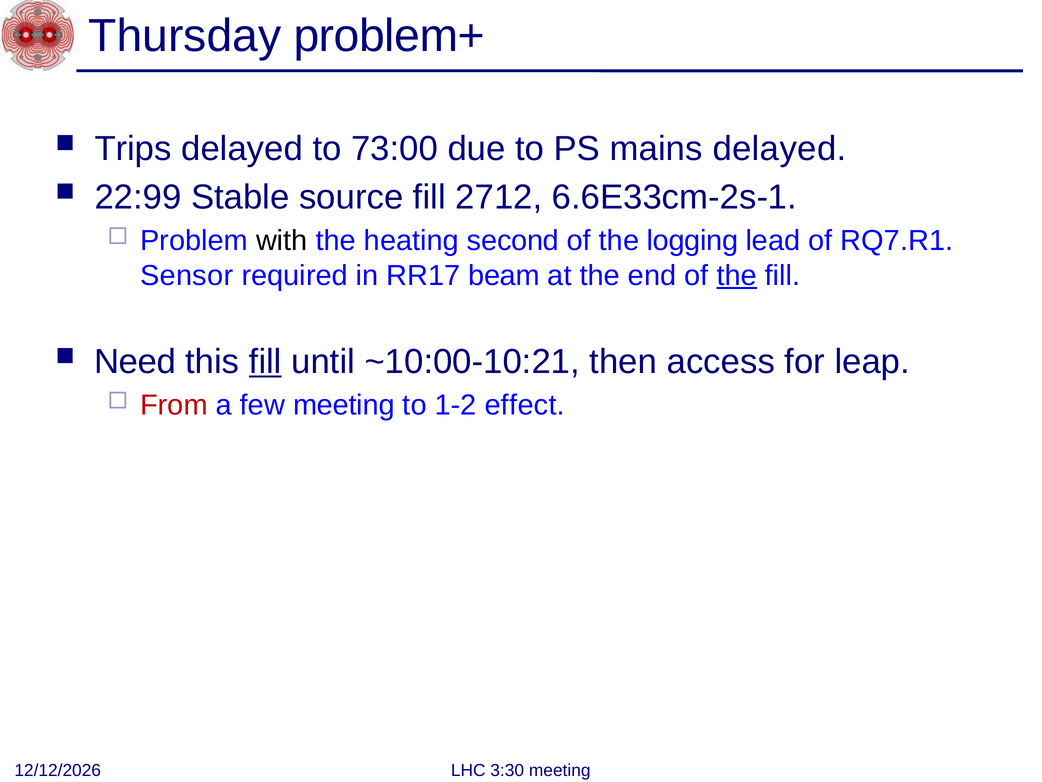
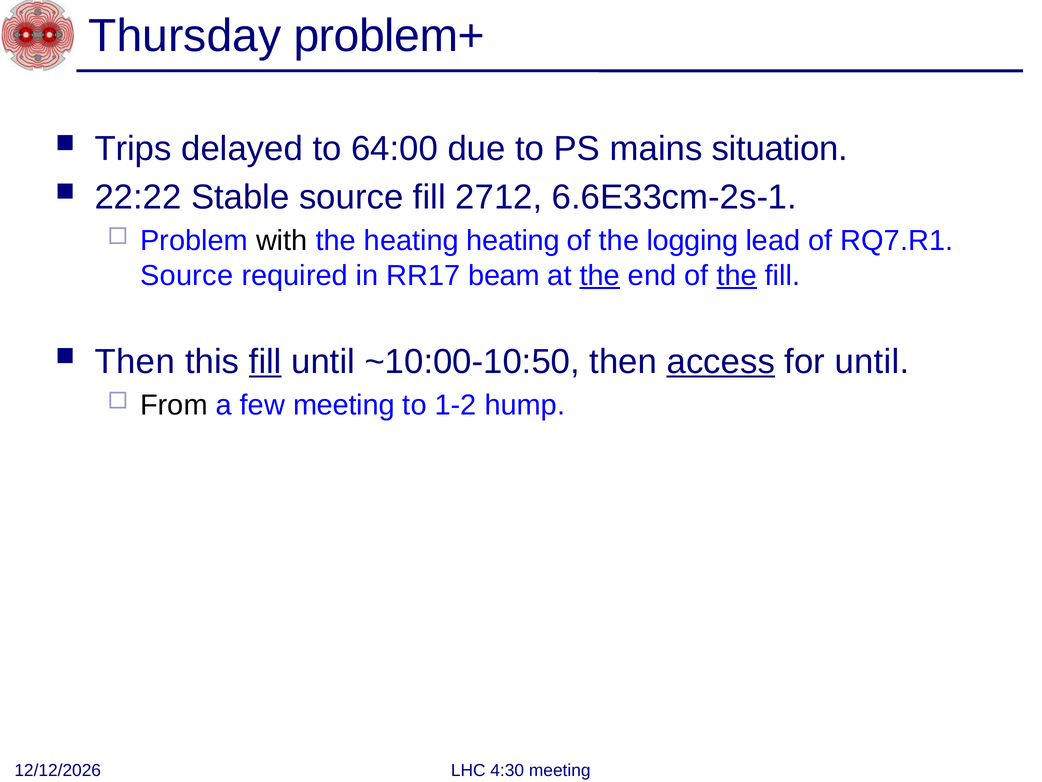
73:00: 73:00 -> 64:00
mains delayed: delayed -> situation
22:99: 22:99 -> 22:22
heating second: second -> heating
Sensor at (187, 275): Sensor -> Source
the at (600, 275) underline: none -> present
Need at (135, 361): Need -> Then
~10:00-10:21: ~10:00-10:21 -> ~10:00-10:50
access underline: none -> present
for leap: leap -> until
From colour: red -> black
effect: effect -> hump
3:30: 3:30 -> 4:30
